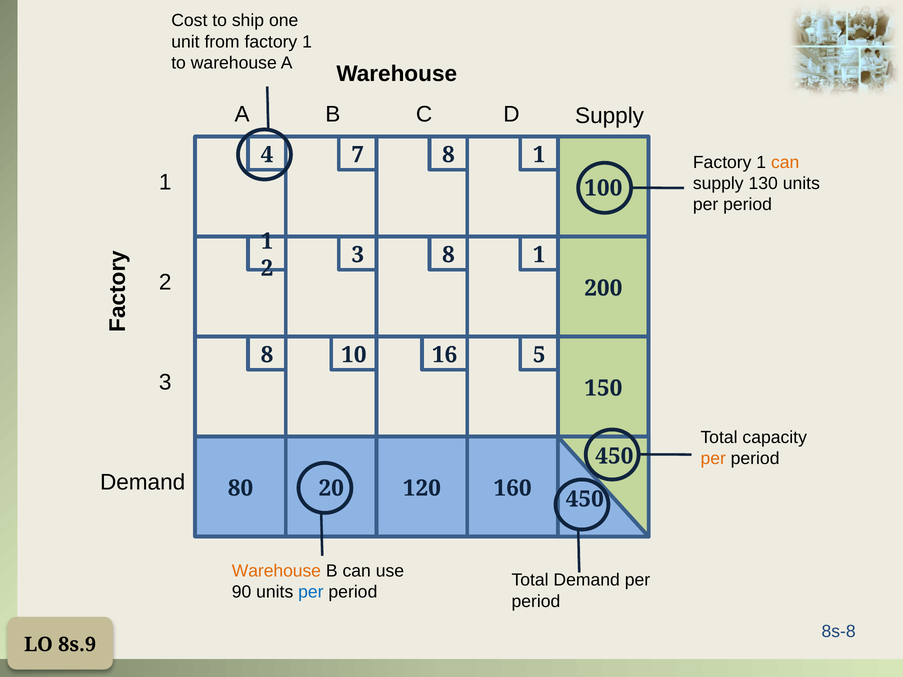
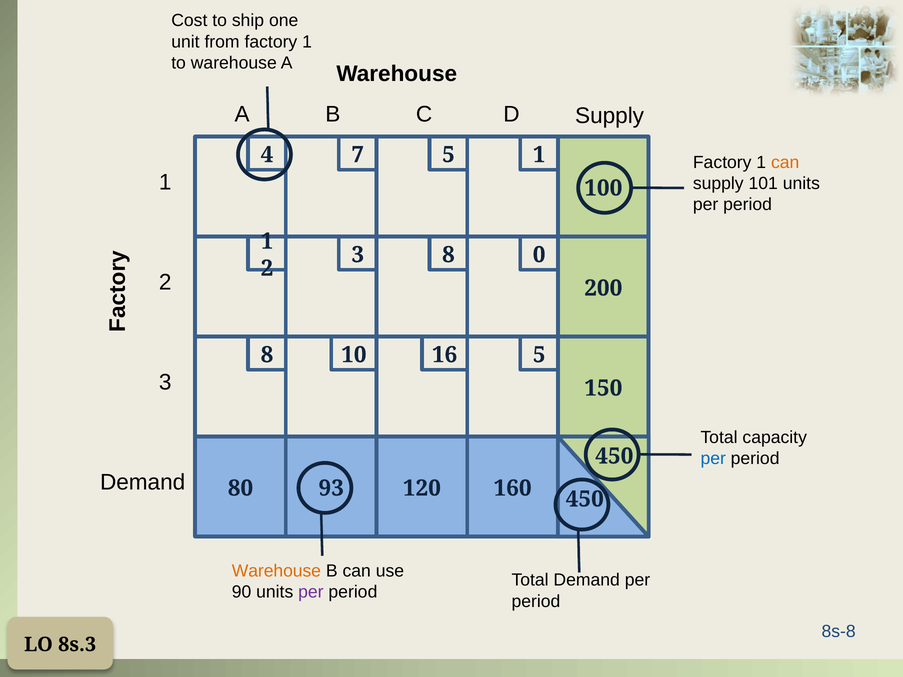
7 8: 8 -> 5
130: 130 -> 101
3 8 1: 1 -> 0
per at (713, 459) colour: orange -> blue
20: 20 -> 93
per at (311, 592) colour: blue -> purple
8s.9: 8s.9 -> 8s.3
